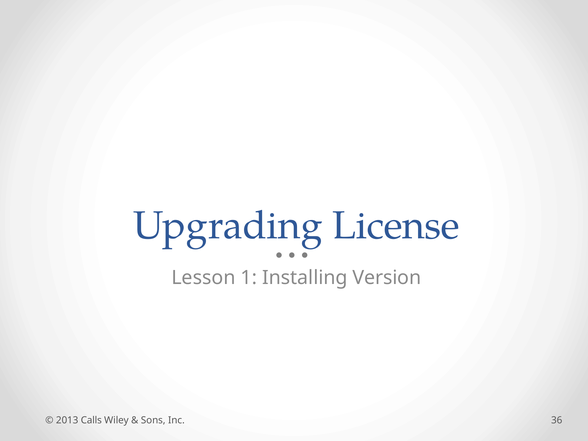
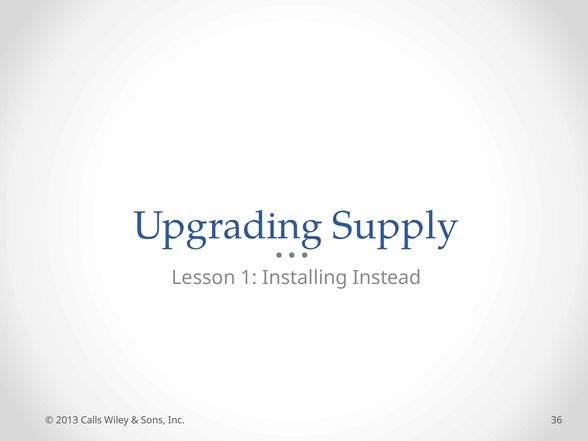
License: License -> Supply
Version: Version -> Instead
